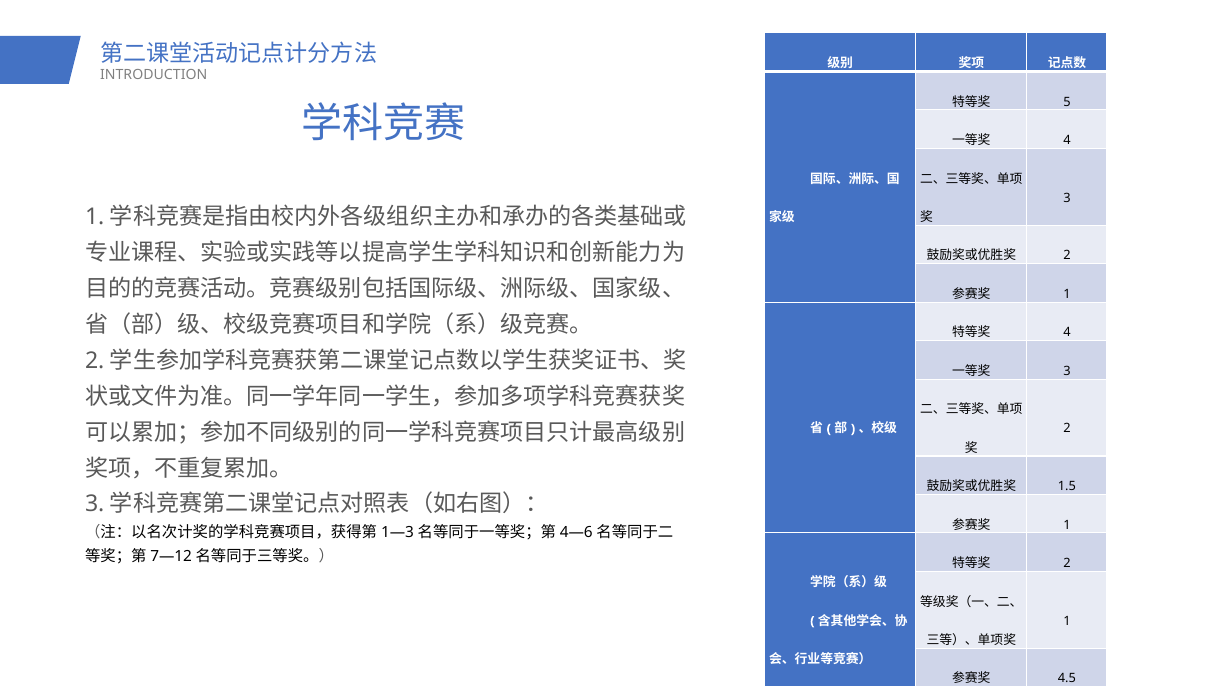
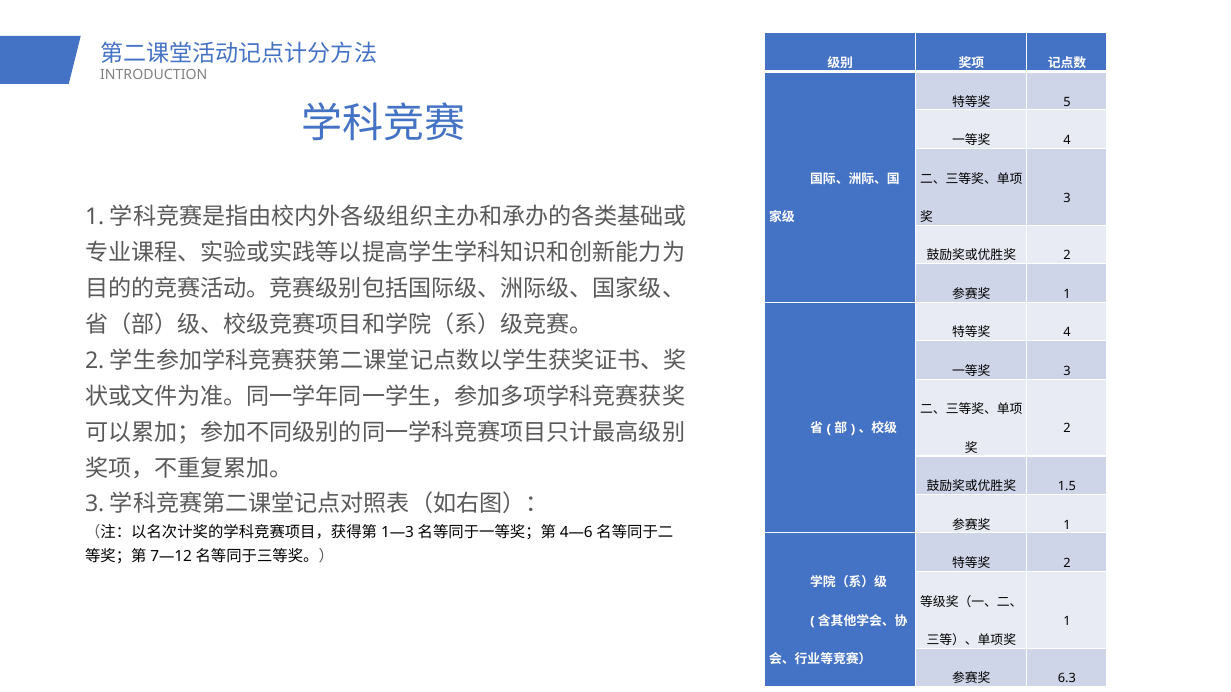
4.5: 4.5 -> 6.3
